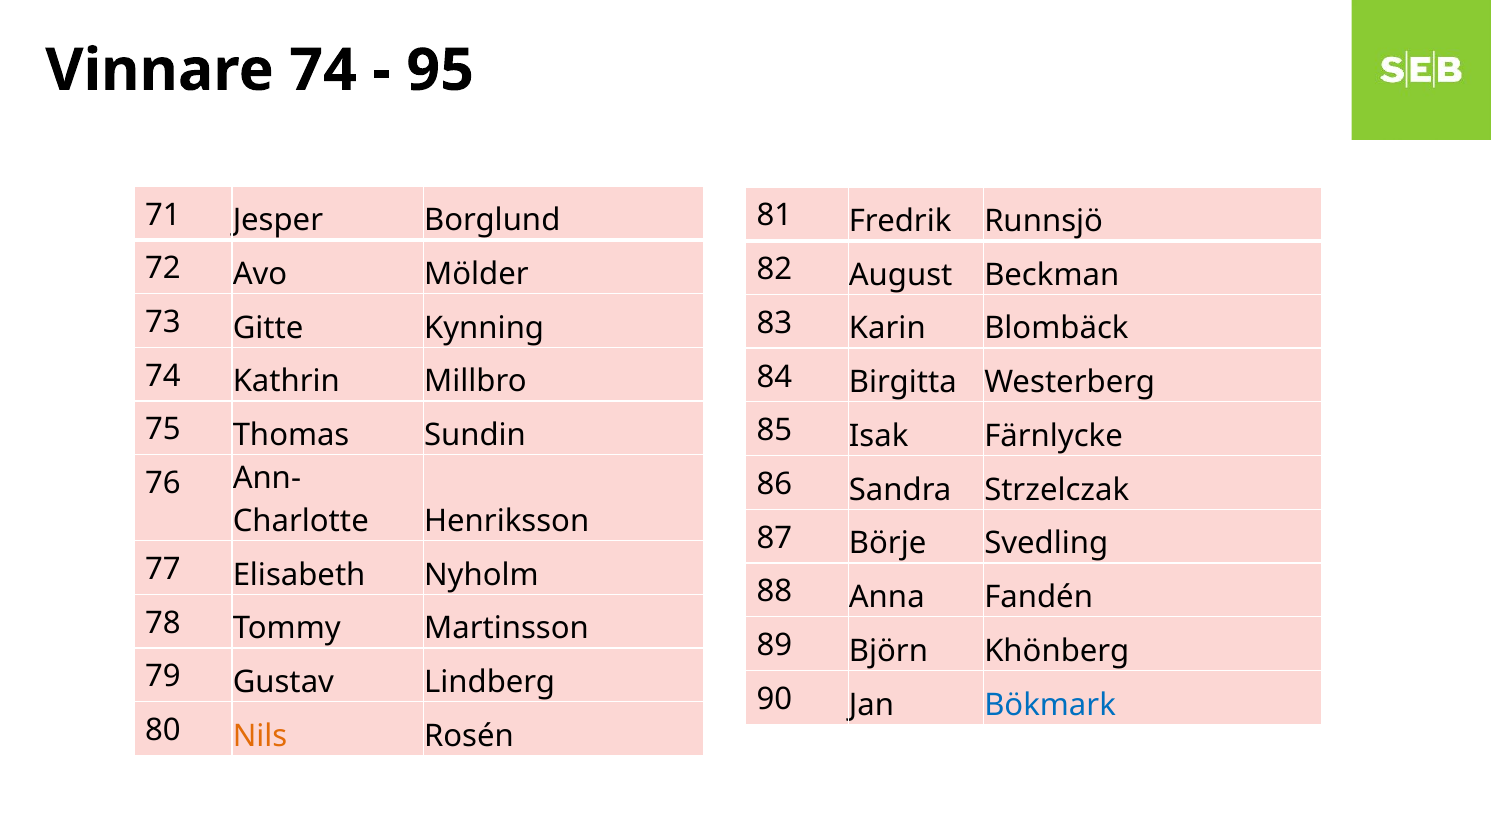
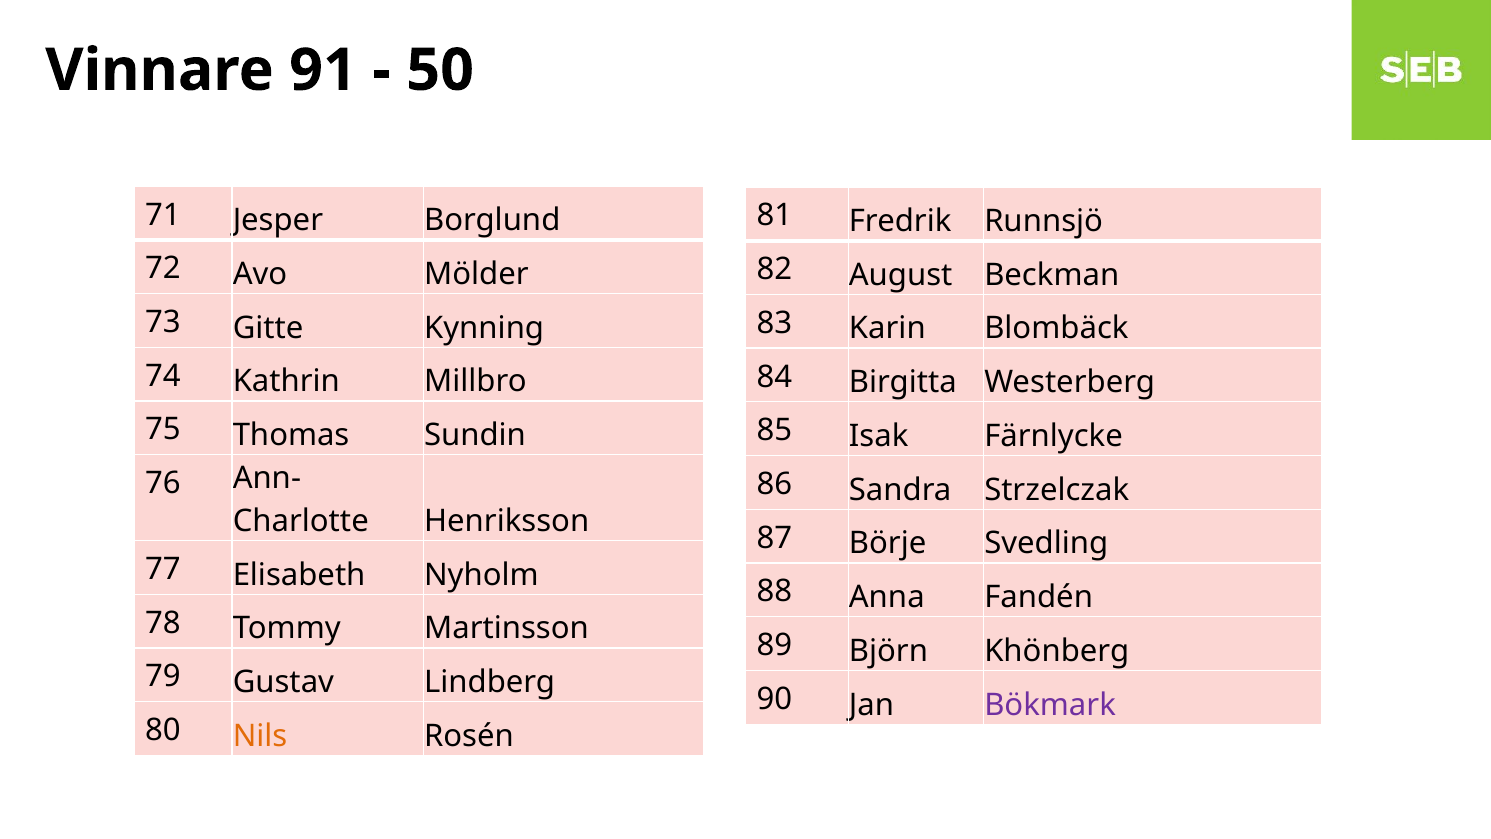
Vinnare 74: 74 -> 91
95: 95 -> 50
Bökmark colour: blue -> purple
